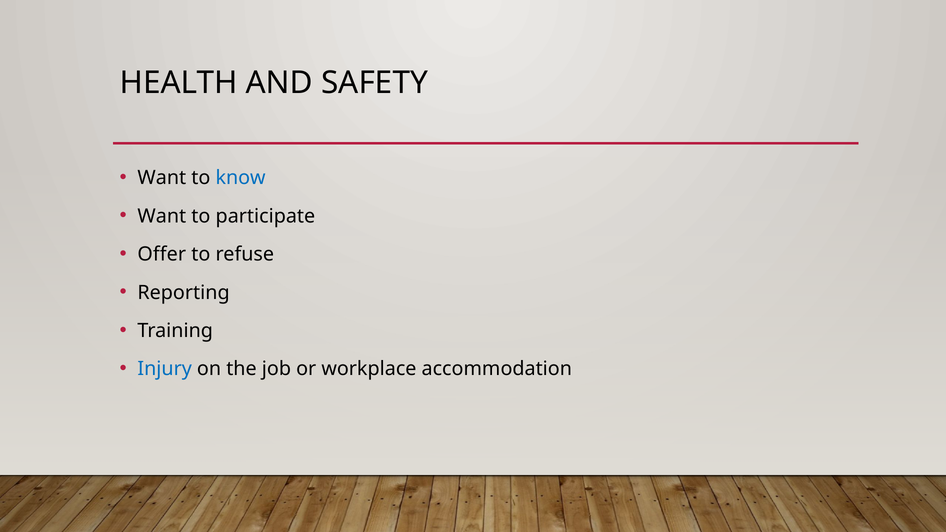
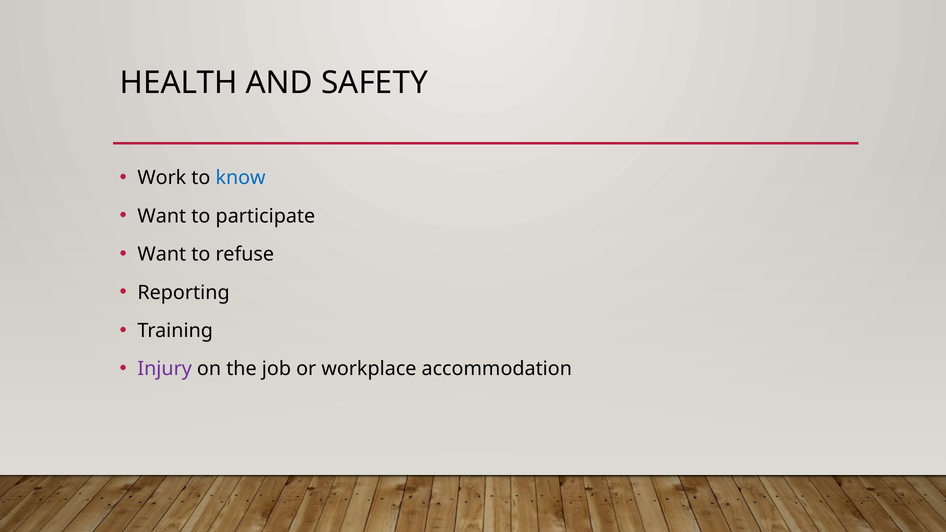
Want at (162, 178): Want -> Work
Offer at (162, 254): Offer -> Want
Injury colour: blue -> purple
